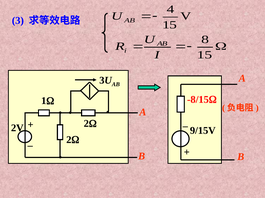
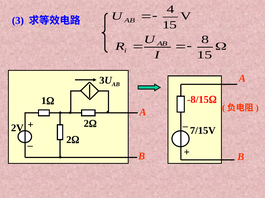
9/15V: 9/15V -> 7/15V
